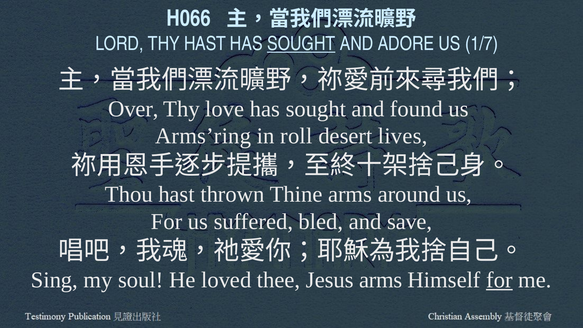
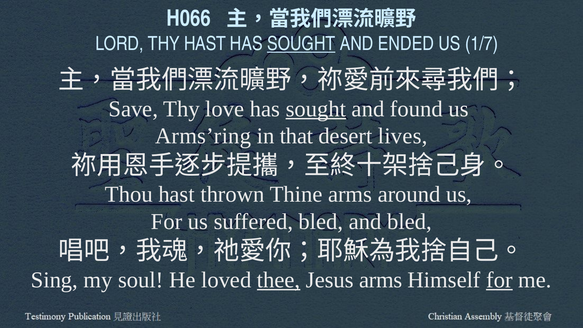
ADORE: ADORE -> ENDED
Over: Over -> Save
sought at (316, 109) underline: none -> present
roll: roll -> that
and save: save -> bled
thee underline: none -> present
